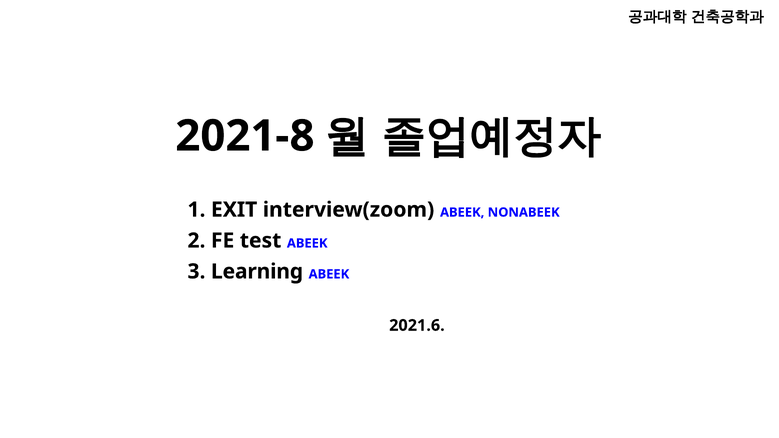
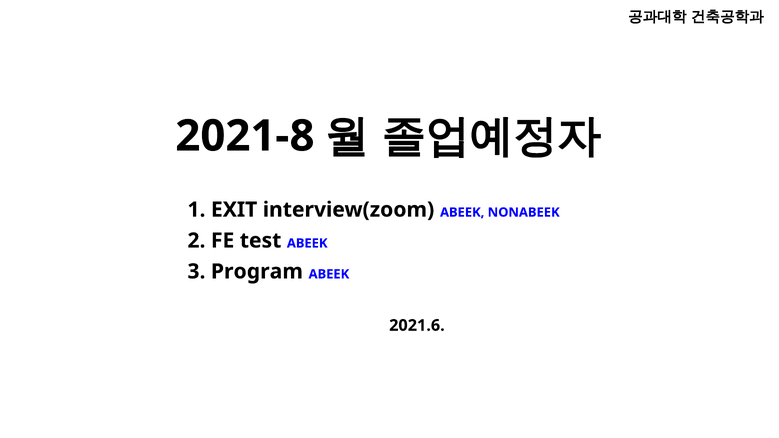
Learning: Learning -> Program
